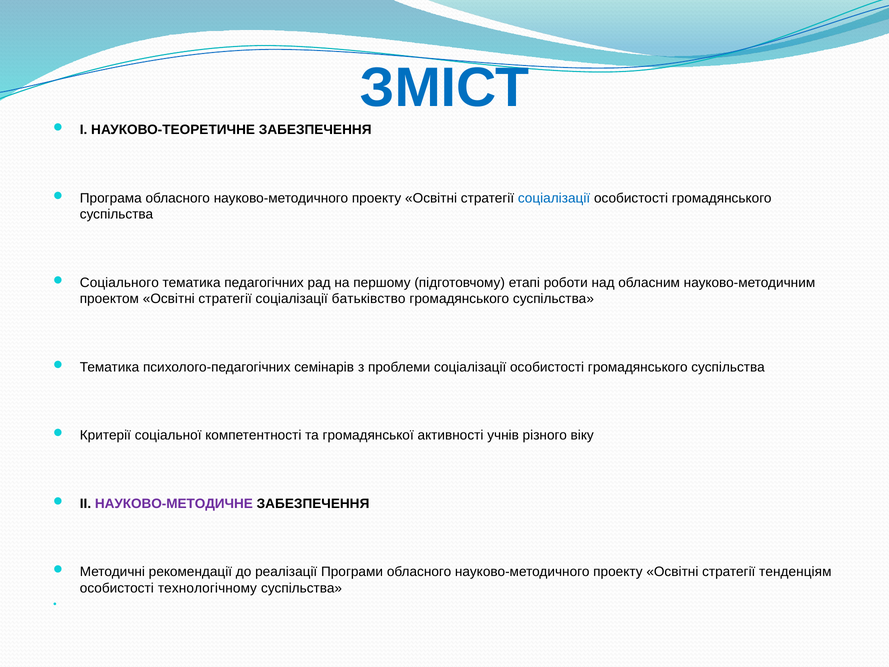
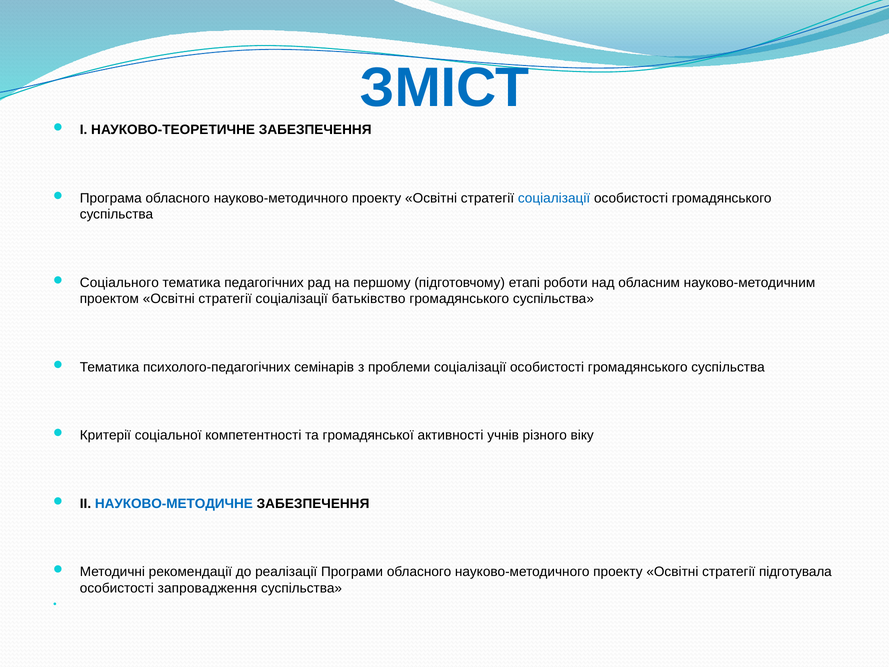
НАУКОВО-МЕТОДИЧНЕ colour: purple -> blue
тенденціям: тенденціям -> підготувала
технологічному: технологічному -> запровадження
